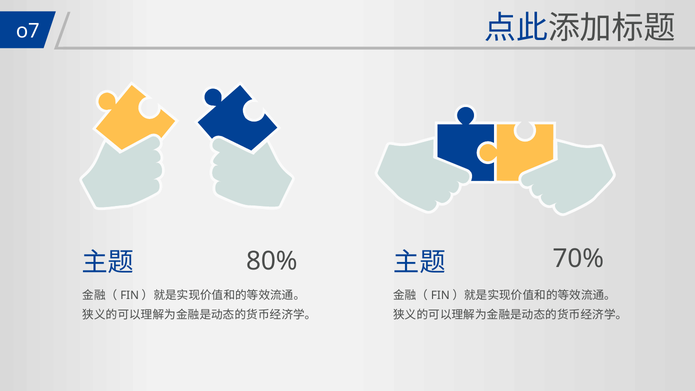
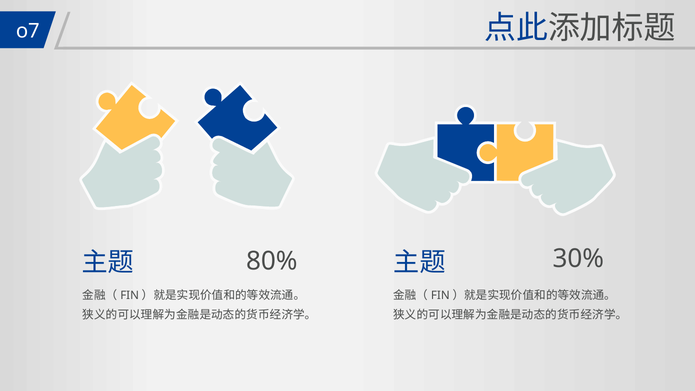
70%: 70% -> 30%
